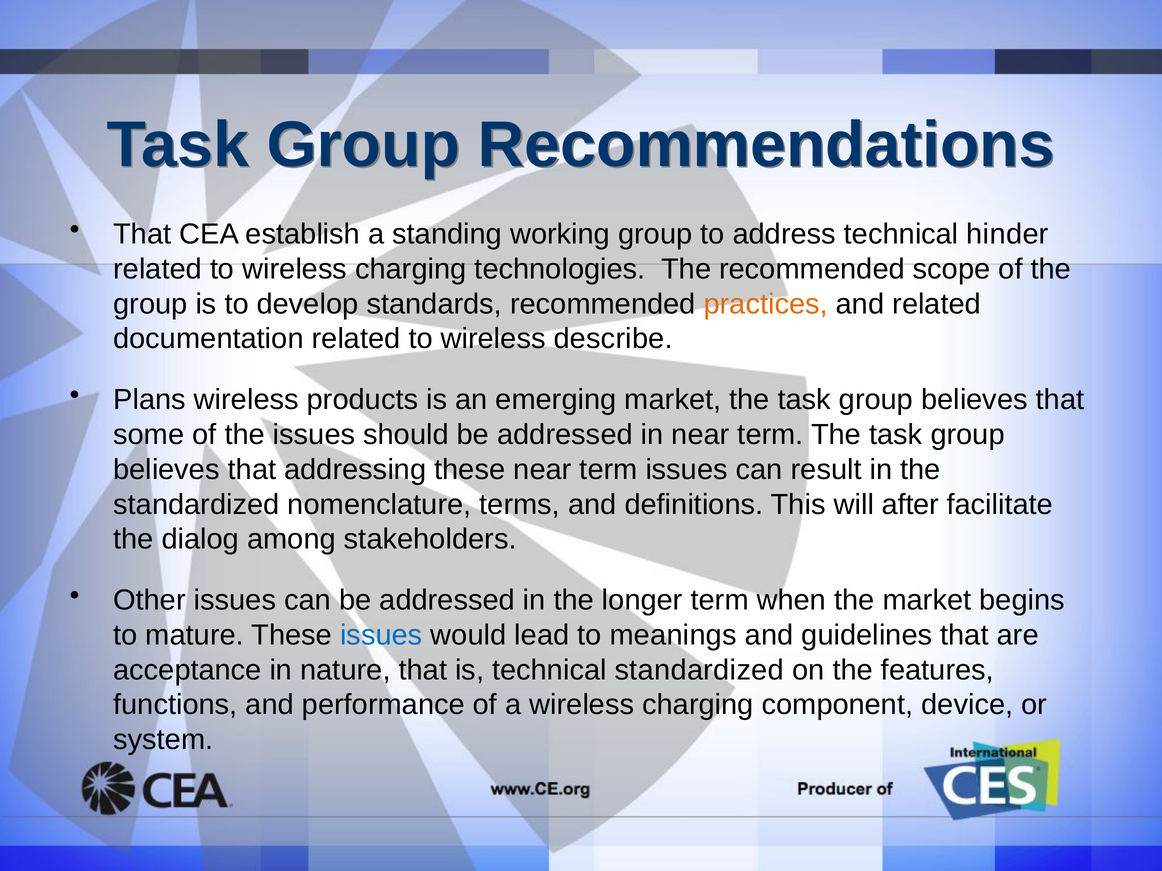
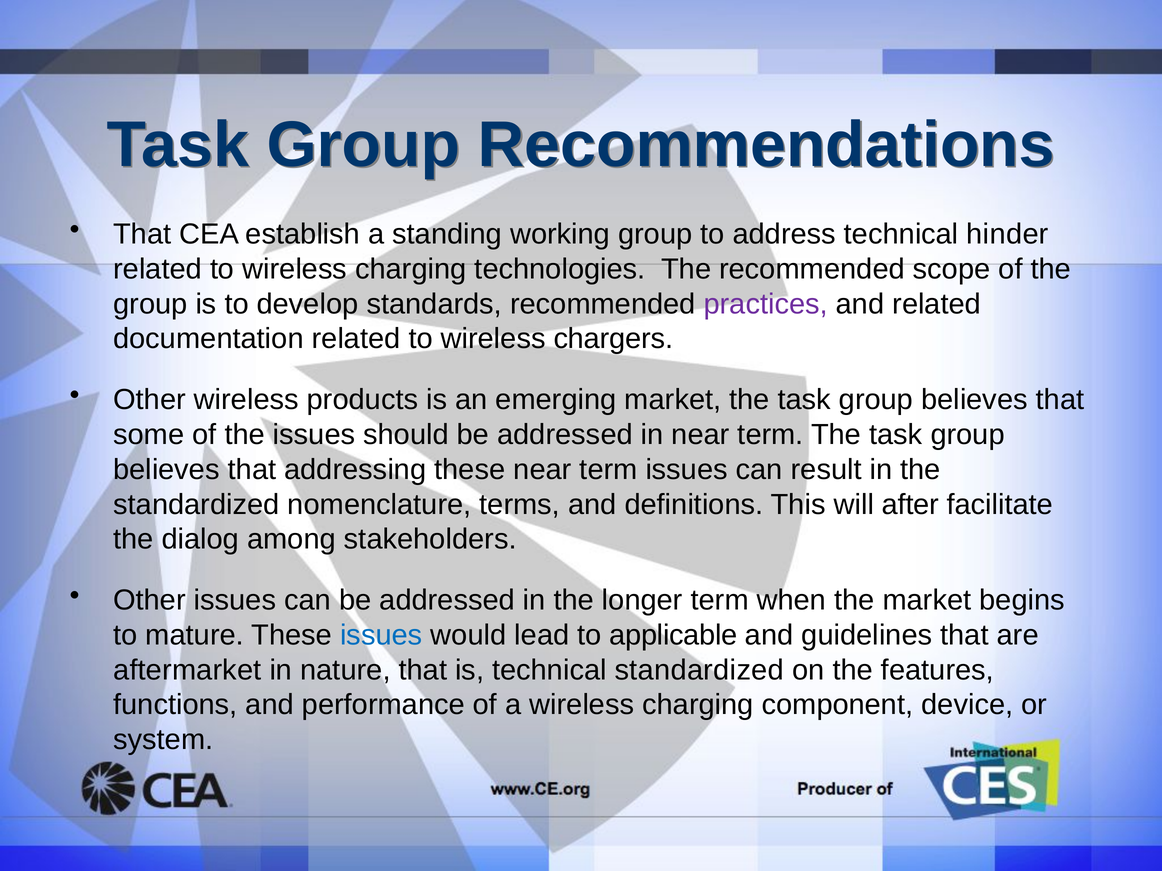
practices colour: orange -> purple
describe: describe -> chargers
Plans at (150, 400): Plans -> Other
meanings: meanings -> applicable
acceptance: acceptance -> aftermarket
